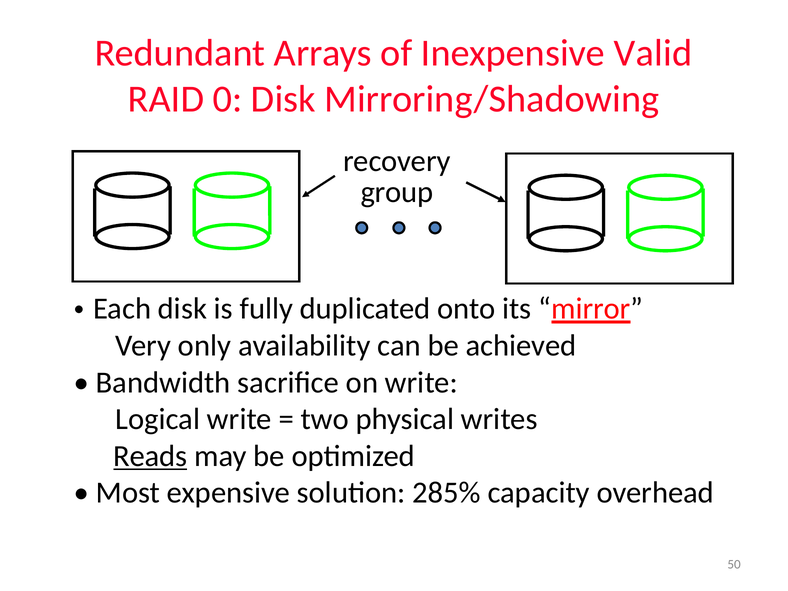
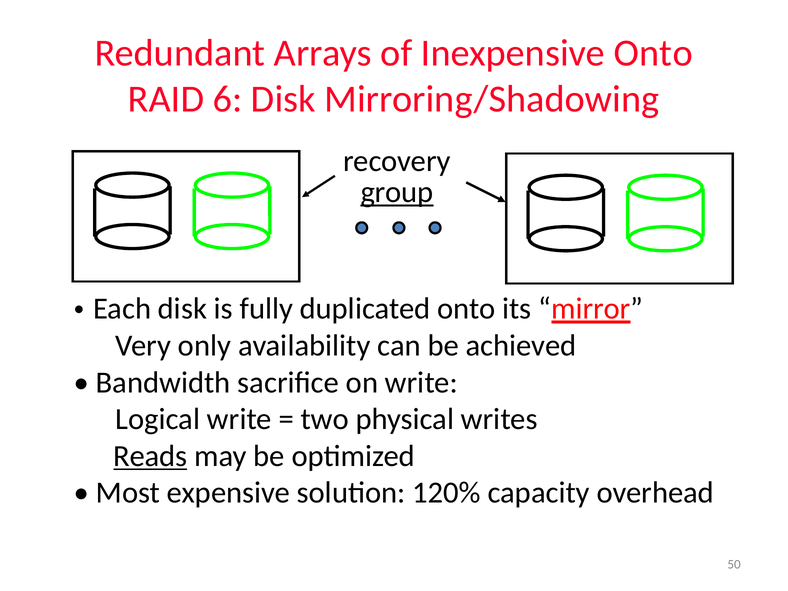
Inexpensive Valid: Valid -> Onto
0: 0 -> 6
group underline: none -> present
285%: 285% -> 120%
